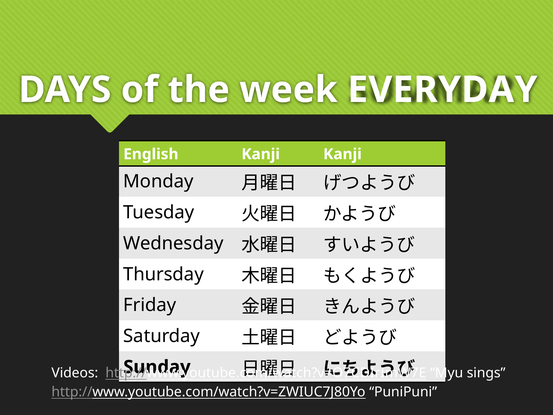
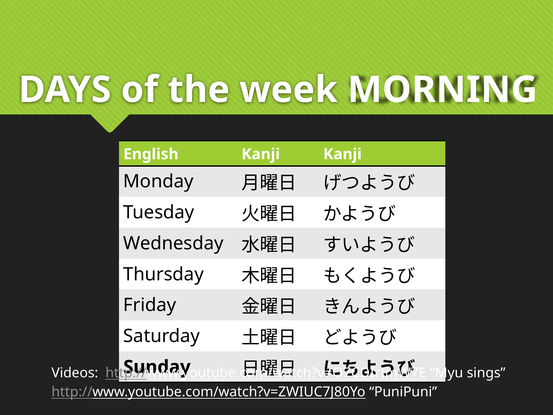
EVERYDAY: EVERYDAY -> MORNING
